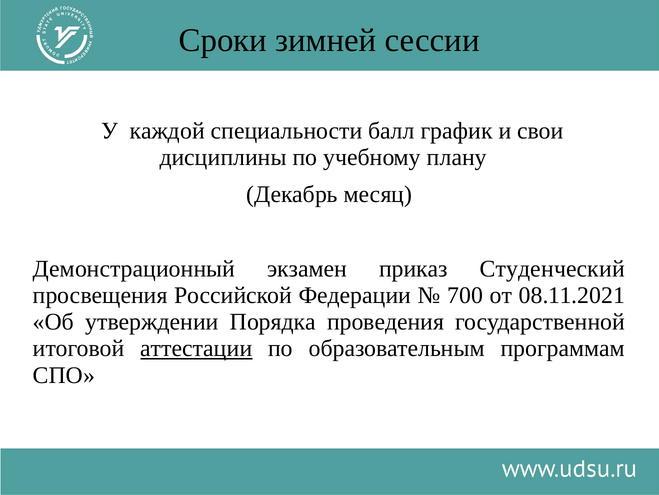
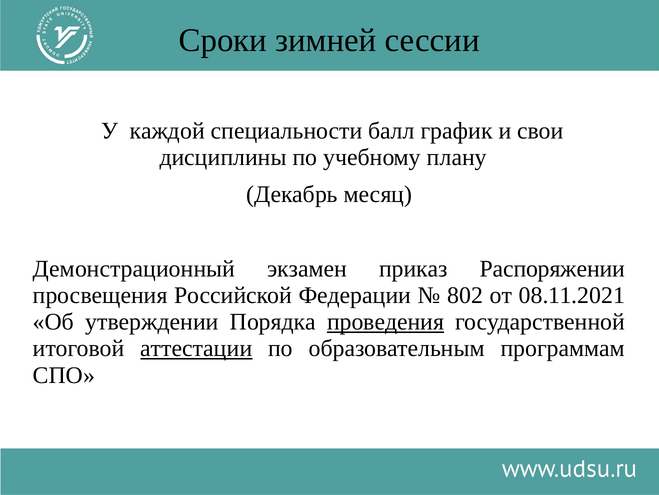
Студенческий: Студенческий -> Распоряжении
700: 700 -> 802
проведения underline: none -> present
